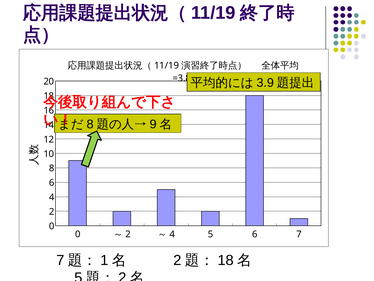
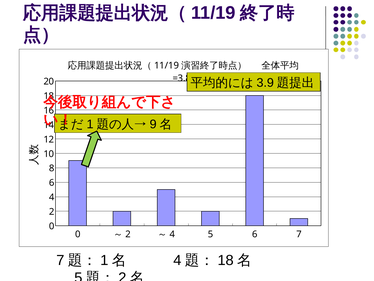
8 at (90, 124): 8 -> 1
2 at (177, 260): 2 -> 4
